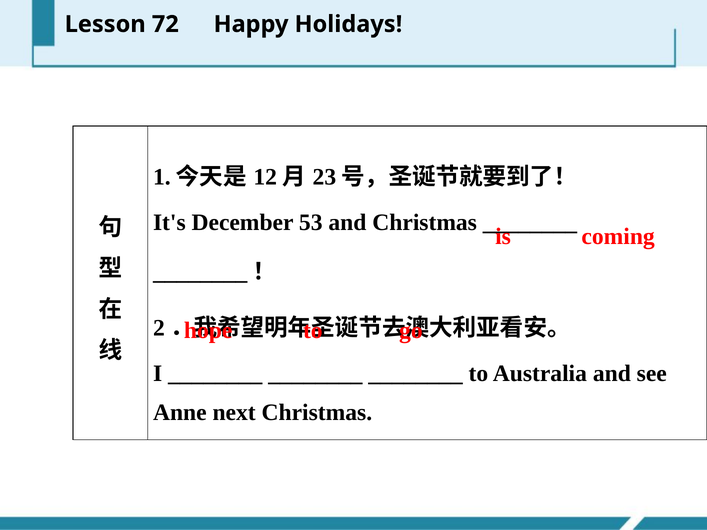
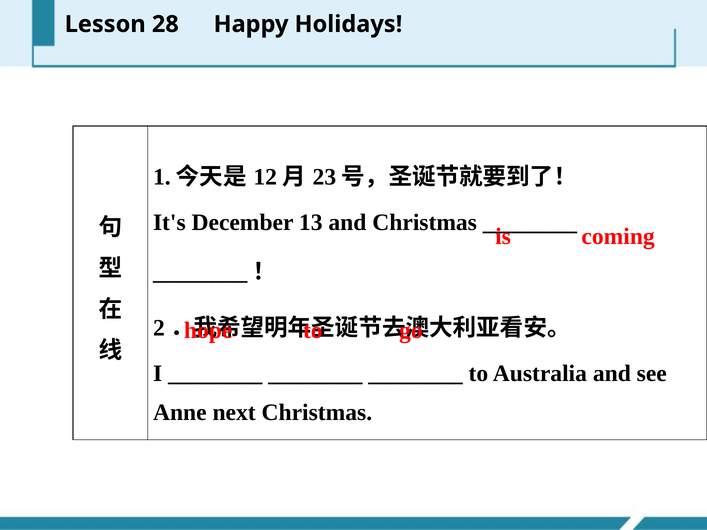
72: 72 -> 28
53: 53 -> 13
